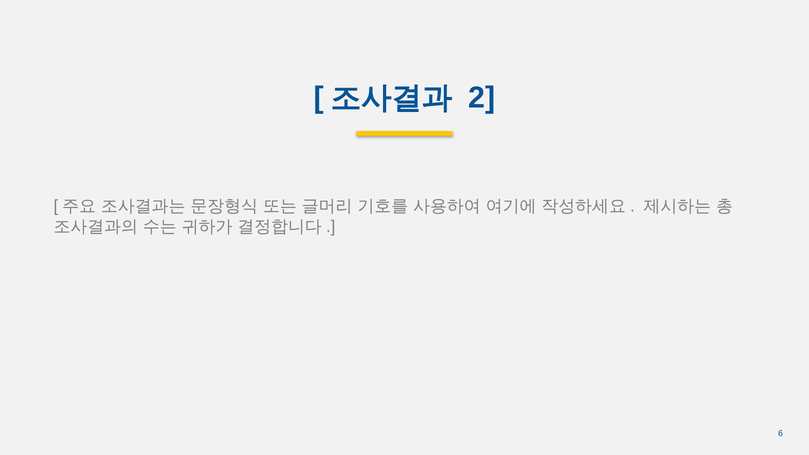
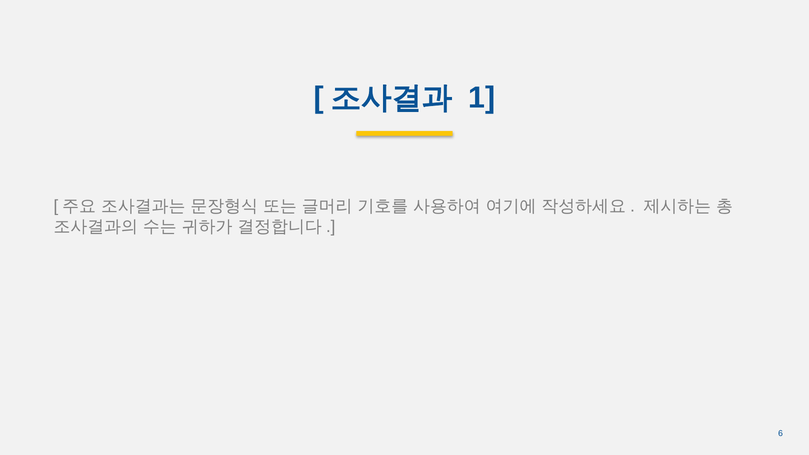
2: 2 -> 1
